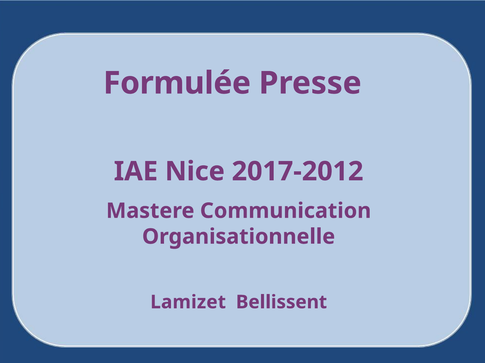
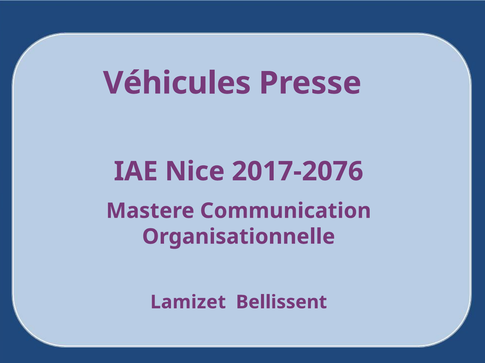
Formulée: Formulée -> Véhicules
2017-2012: 2017-2012 -> 2017-2076
